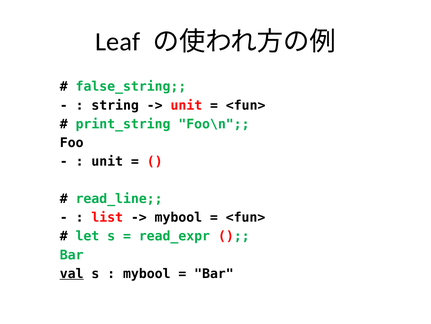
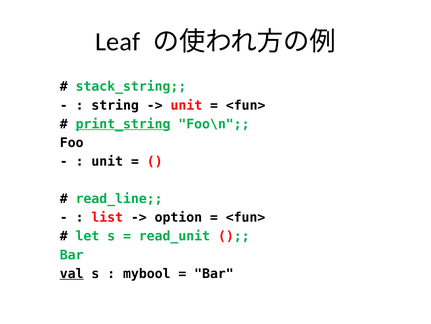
false_string: false_string -> stack_string
print_string underline: none -> present
mybool at (178, 217): mybool -> option
read_expr: read_expr -> read_unit
